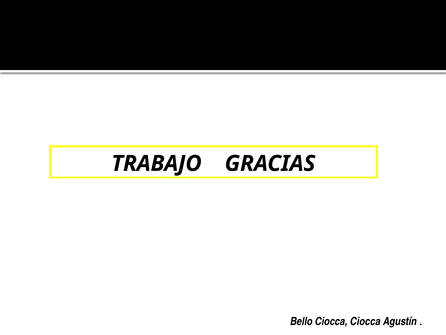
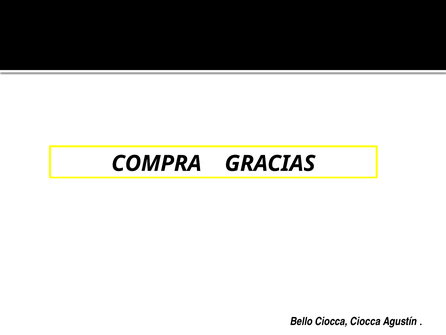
TRABAJO: TRABAJO -> COMPRA
